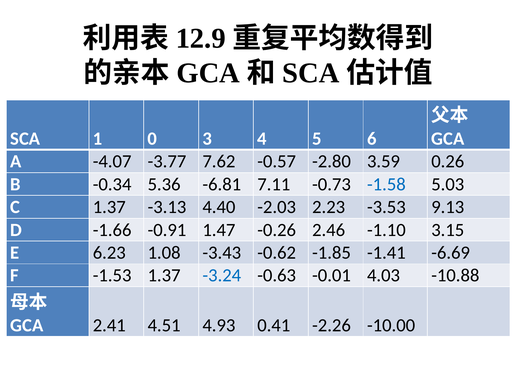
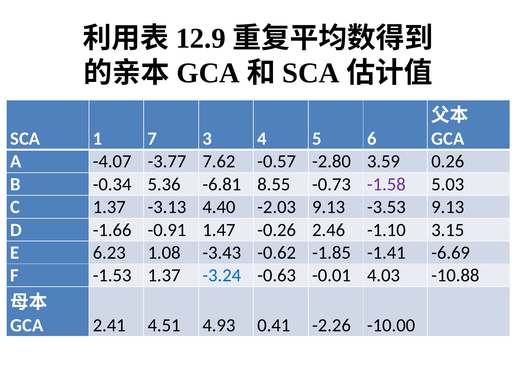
0: 0 -> 7
7.11: 7.11 -> 8.55
-1.58 colour: blue -> purple
-2.03 2.23: 2.23 -> 9.13
